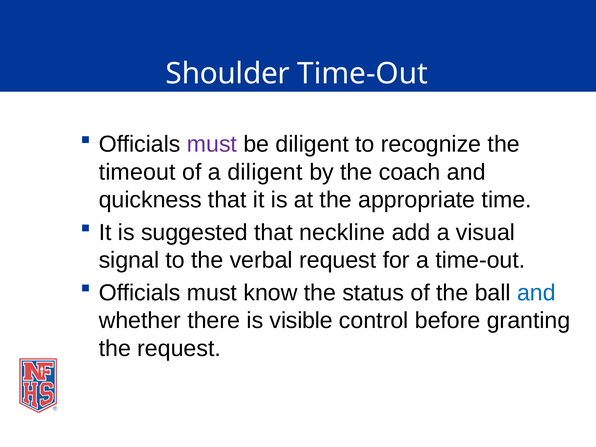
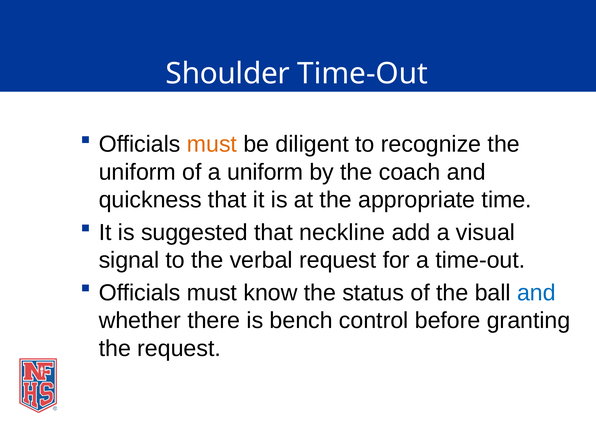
must at (212, 144) colour: purple -> orange
timeout at (137, 172): timeout -> uniform
a diligent: diligent -> uniform
visible: visible -> bench
